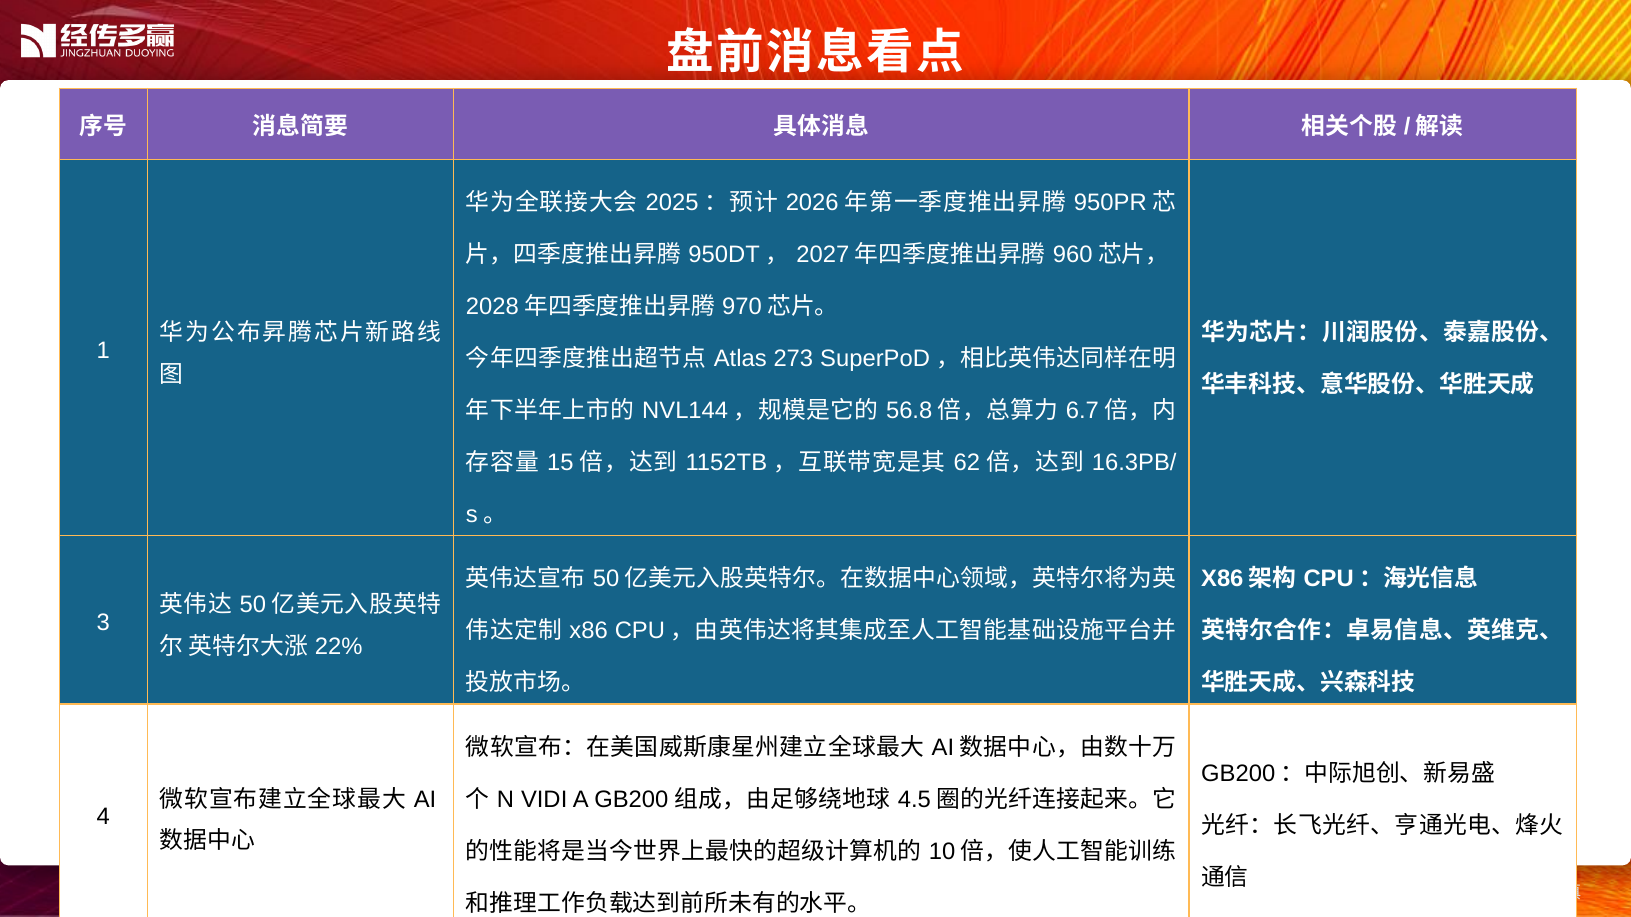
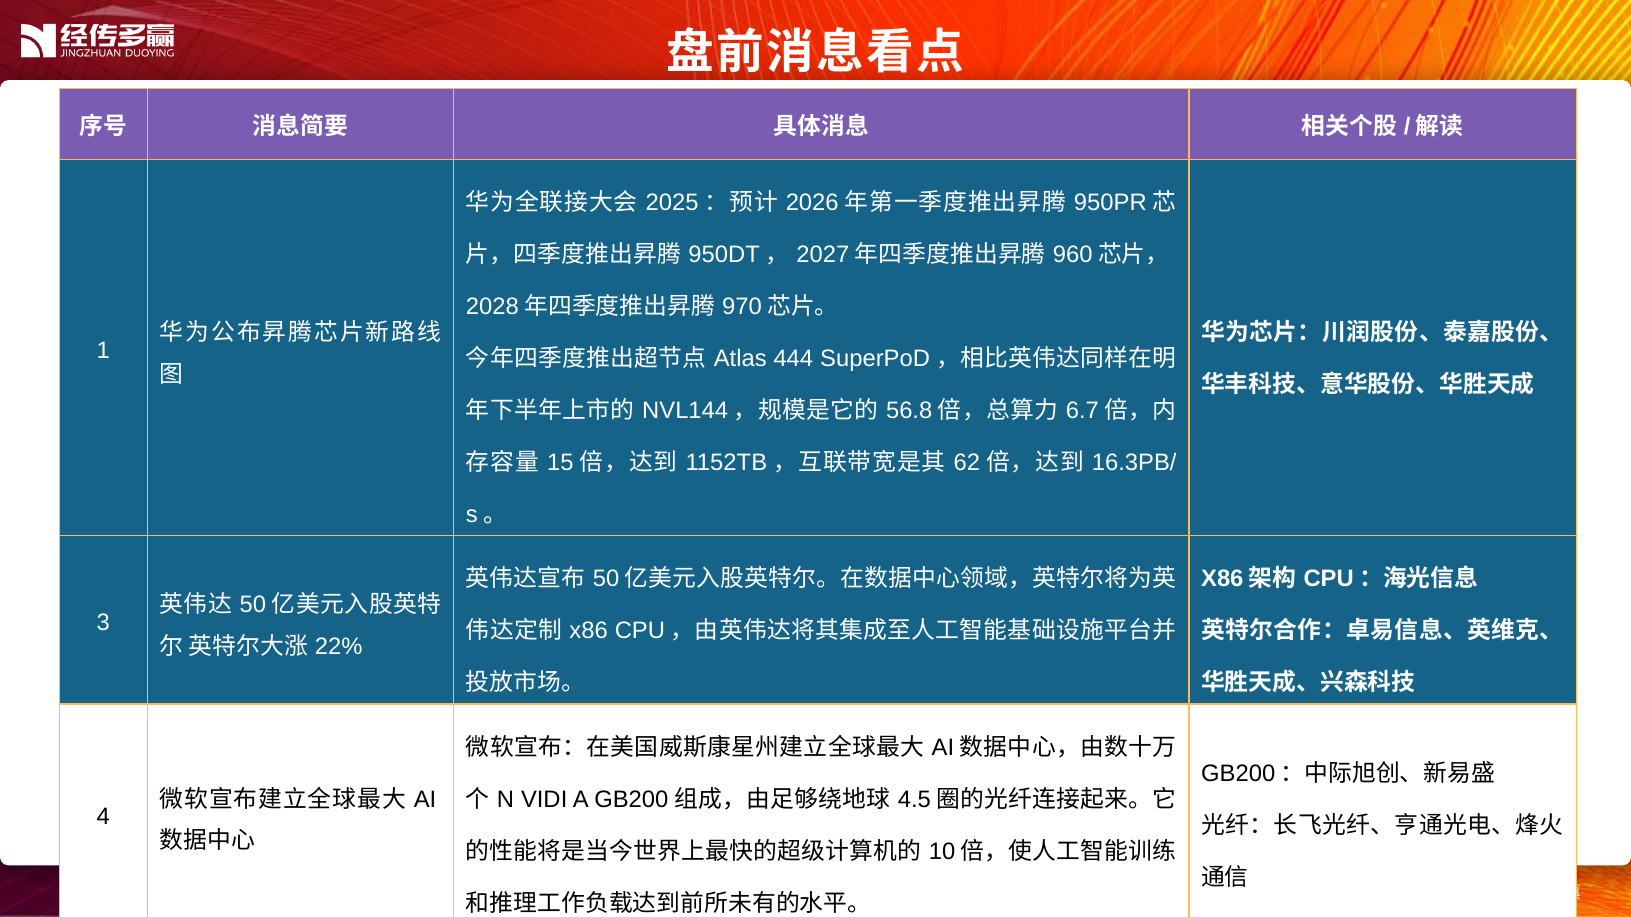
273: 273 -> 444
